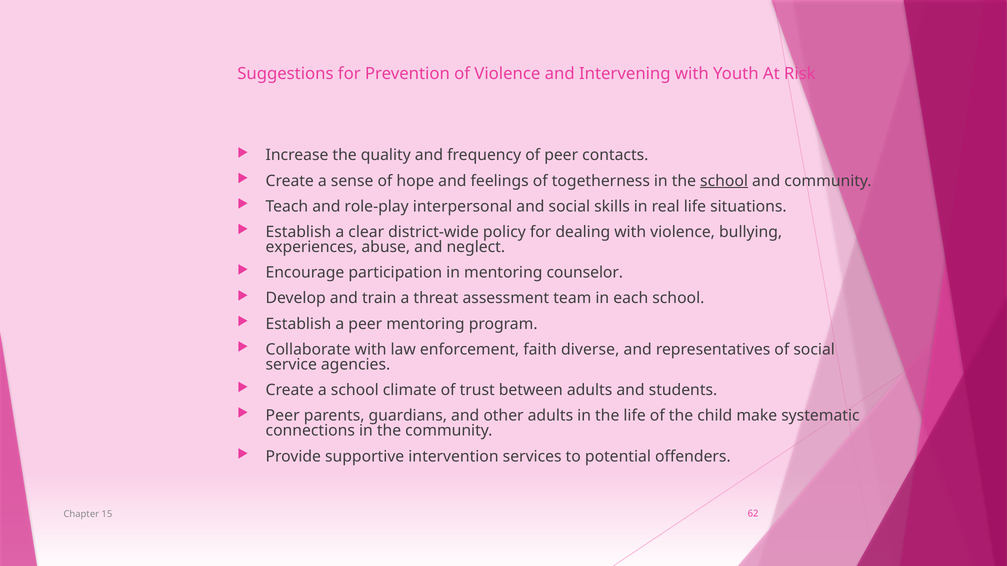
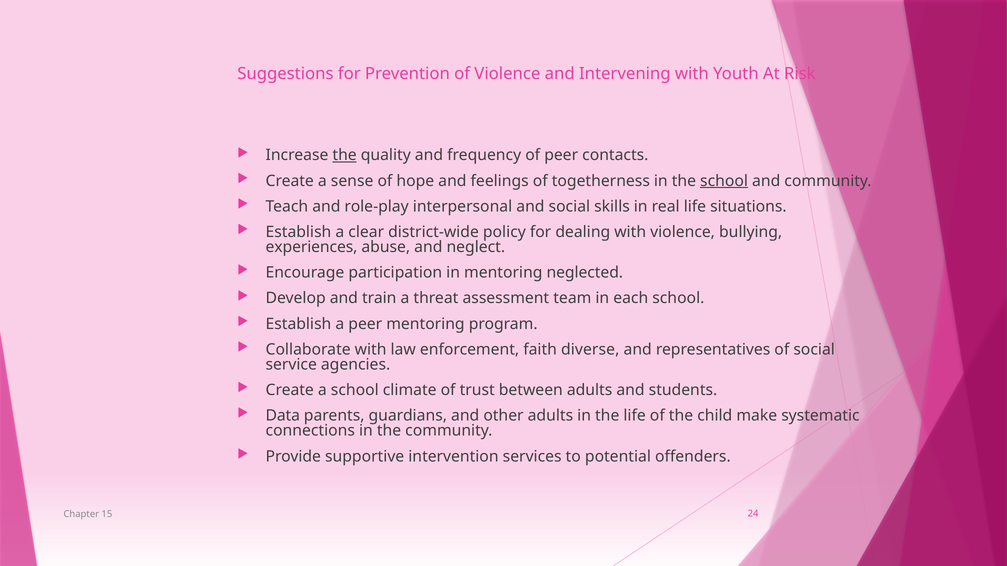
the at (345, 155) underline: none -> present
counselor: counselor -> neglected
Peer at (283, 416): Peer -> Data
62: 62 -> 24
